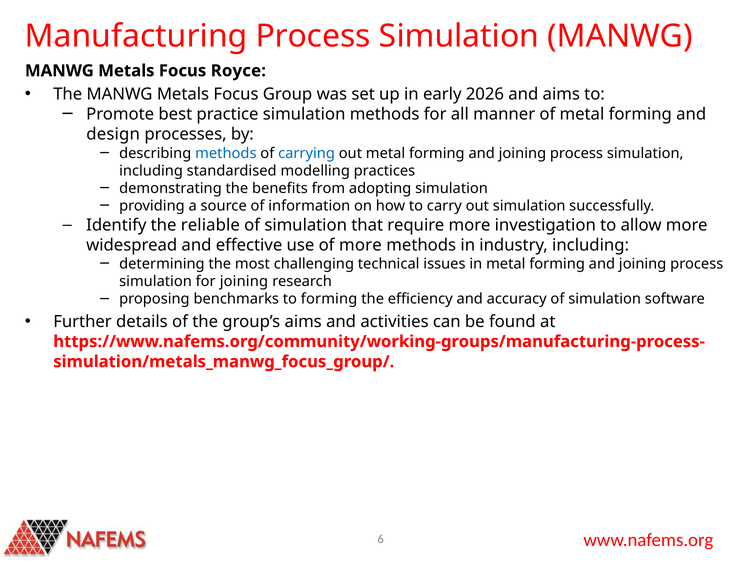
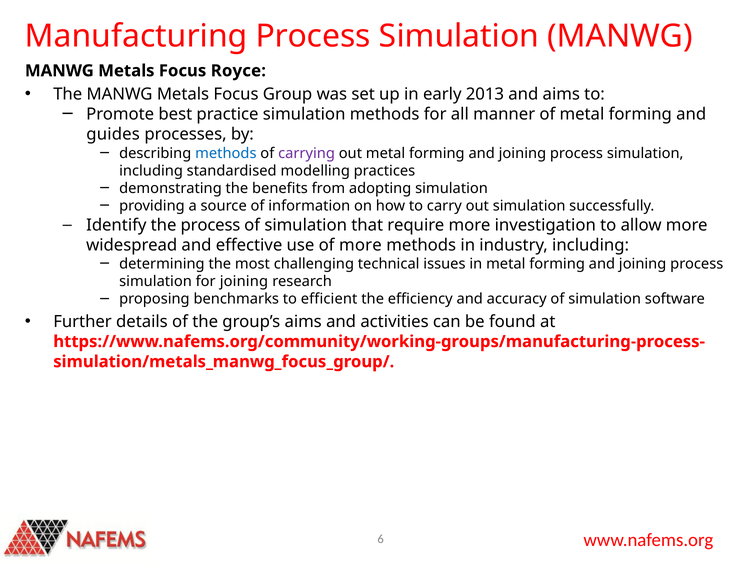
2026: 2026 -> 2013
design: design -> guides
carrying colour: blue -> purple
the reliable: reliable -> process
to forming: forming -> efficient
